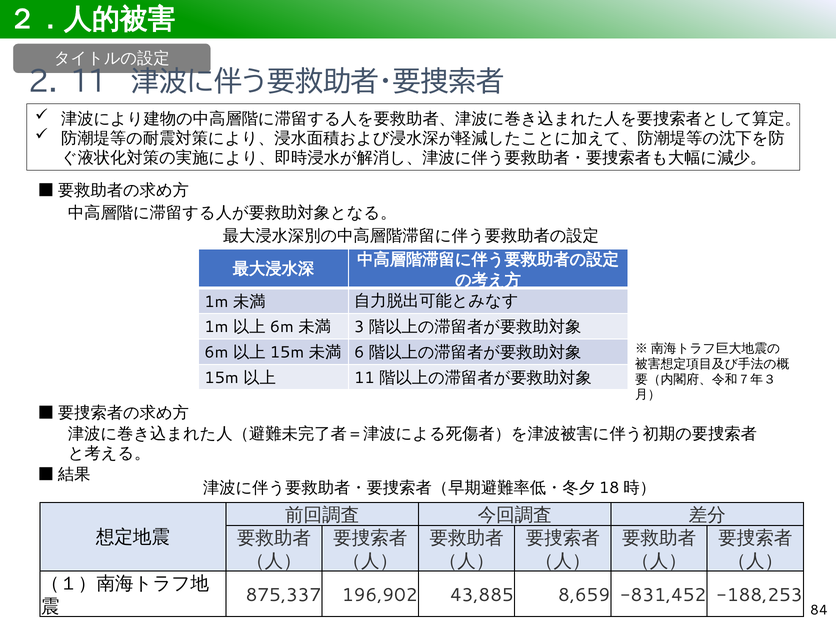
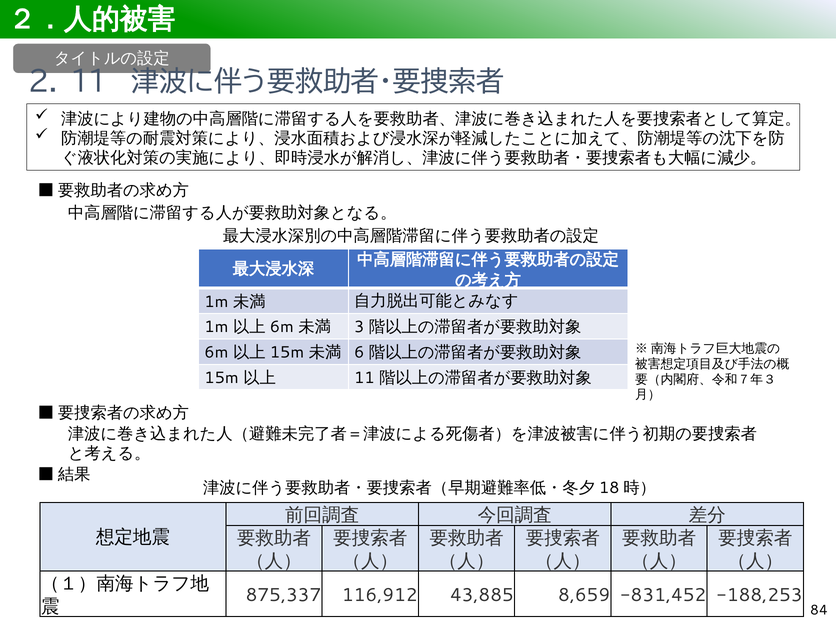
196,902: 196,902 -> 116,912
